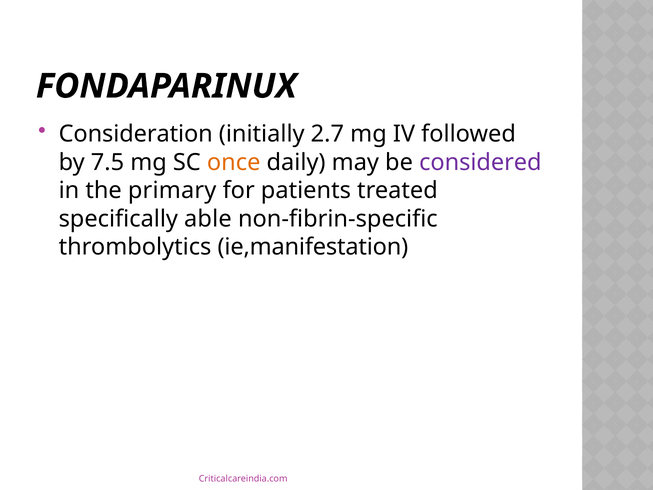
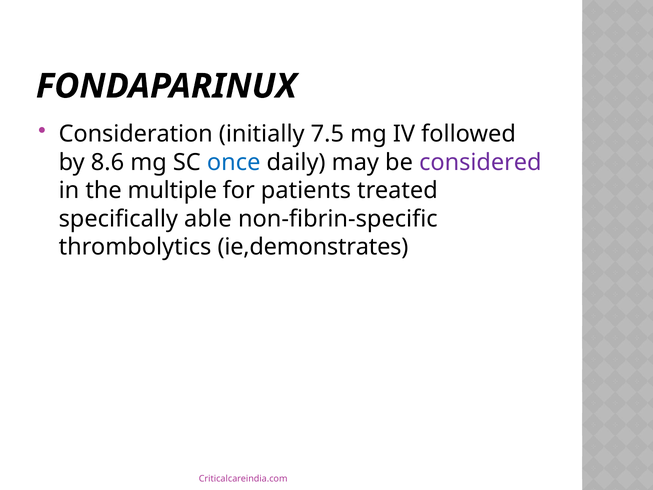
2.7: 2.7 -> 7.5
7.5: 7.5 -> 8.6
once colour: orange -> blue
primary: primary -> multiple
ie,manifestation: ie,manifestation -> ie,demonstrates
